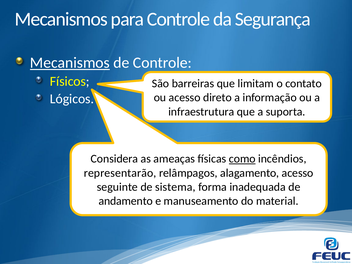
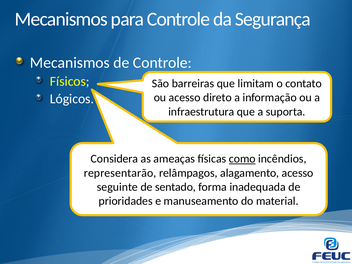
Mecanismos at (70, 63) underline: present -> none
sistema: sistema -> sentado
andamento: andamento -> prioridades
